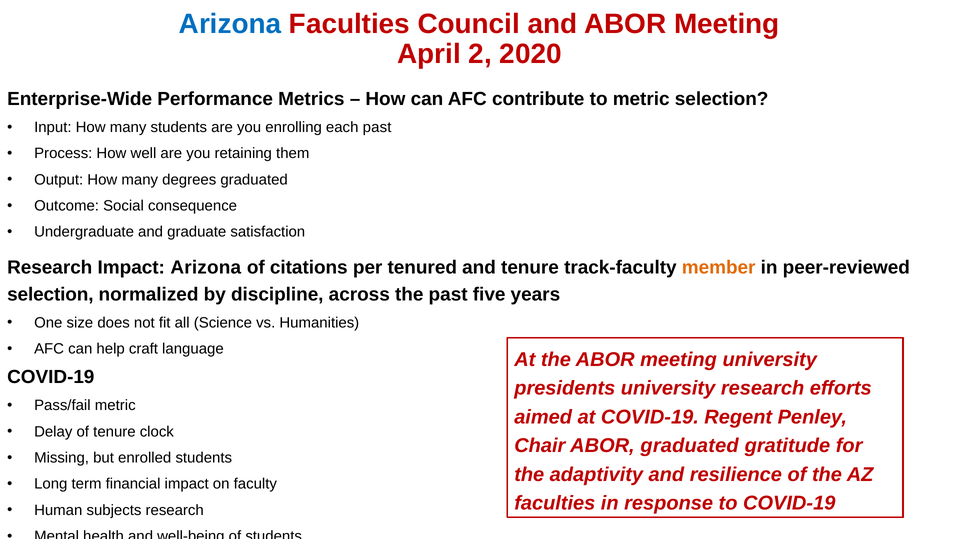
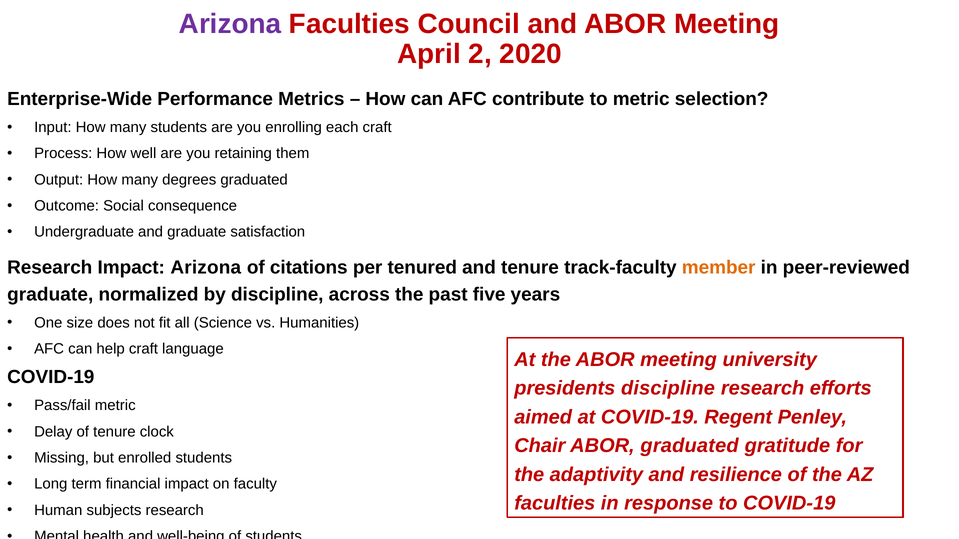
Arizona at (230, 24) colour: blue -> purple
each past: past -> craft
selection at (50, 295): selection -> graduate
presidents university: university -> discipline
